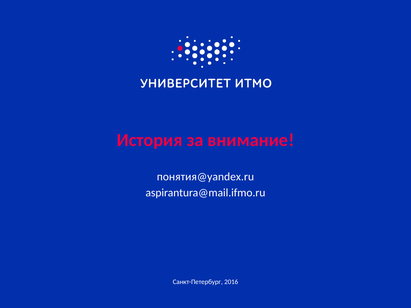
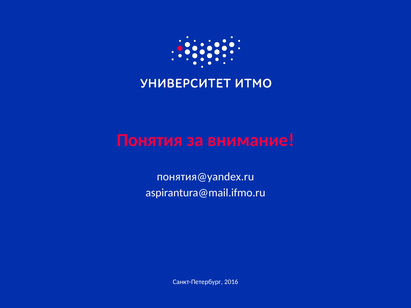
История: История -> Понятия
